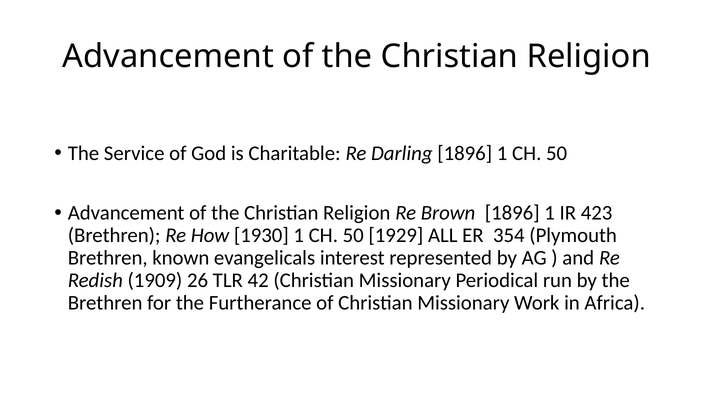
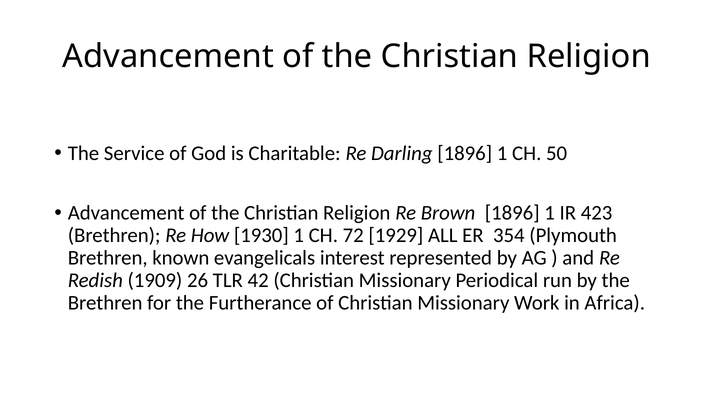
1930 1 CH 50: 50 -> 72
